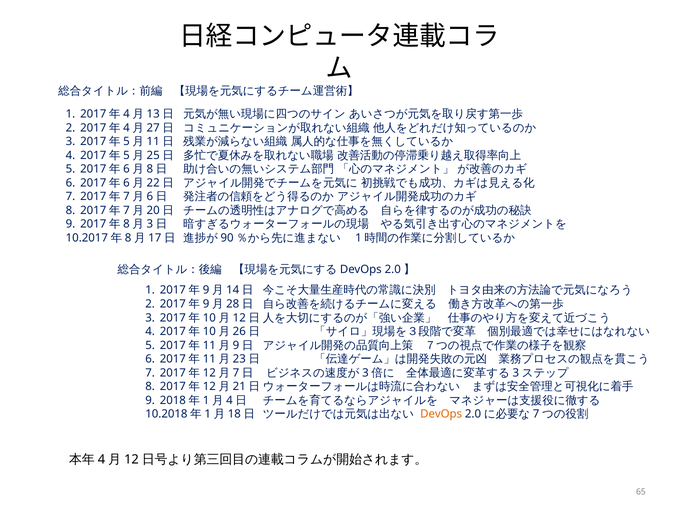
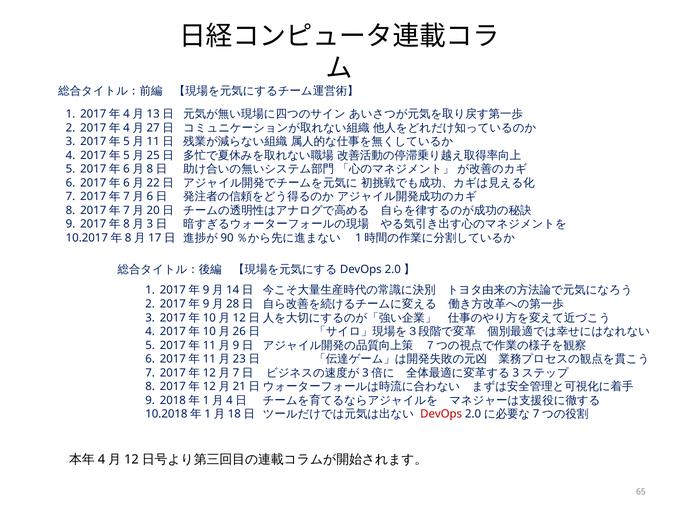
DevOps colour: orange -> red
